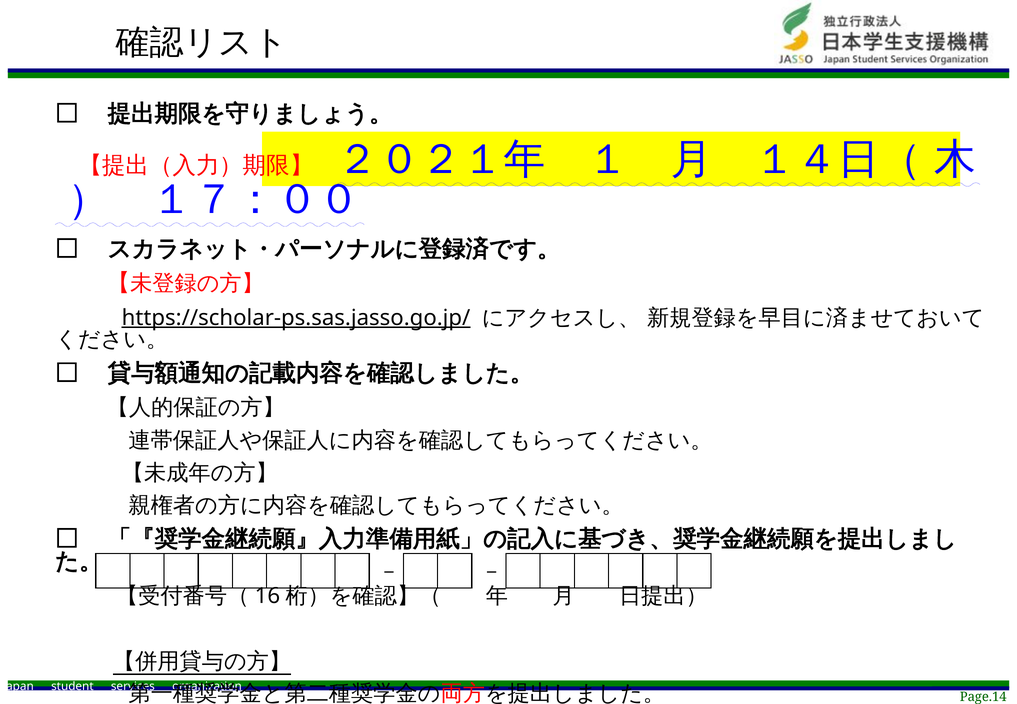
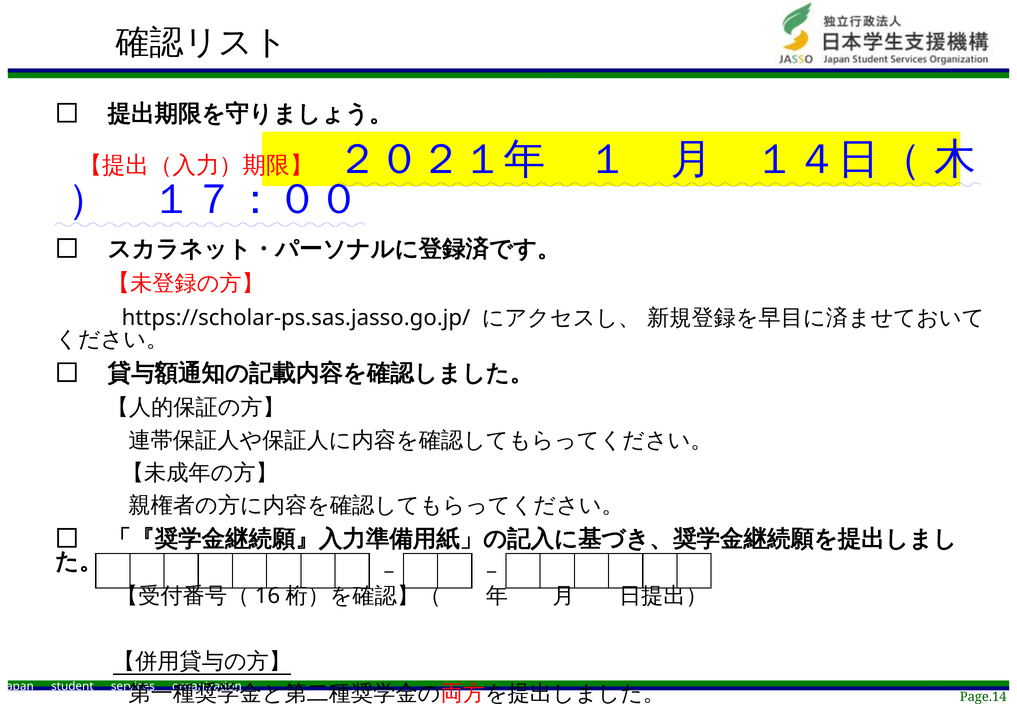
https://scholar-ps.sas.jasso.go.jp/ underline: present -> none
